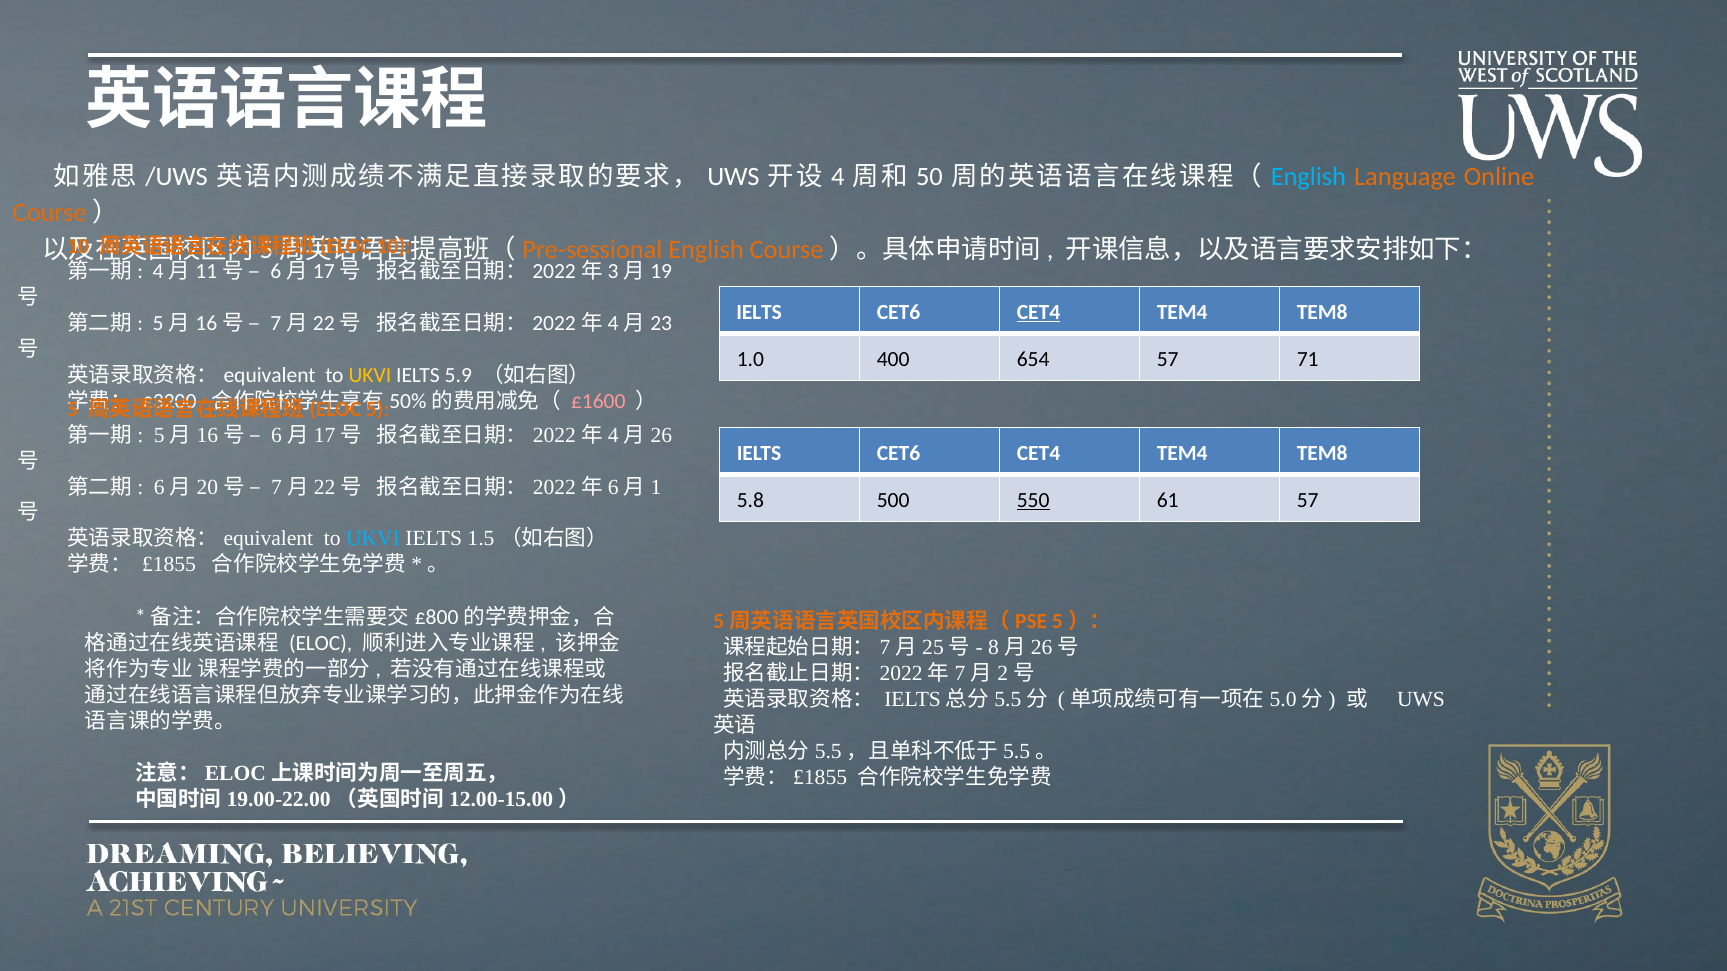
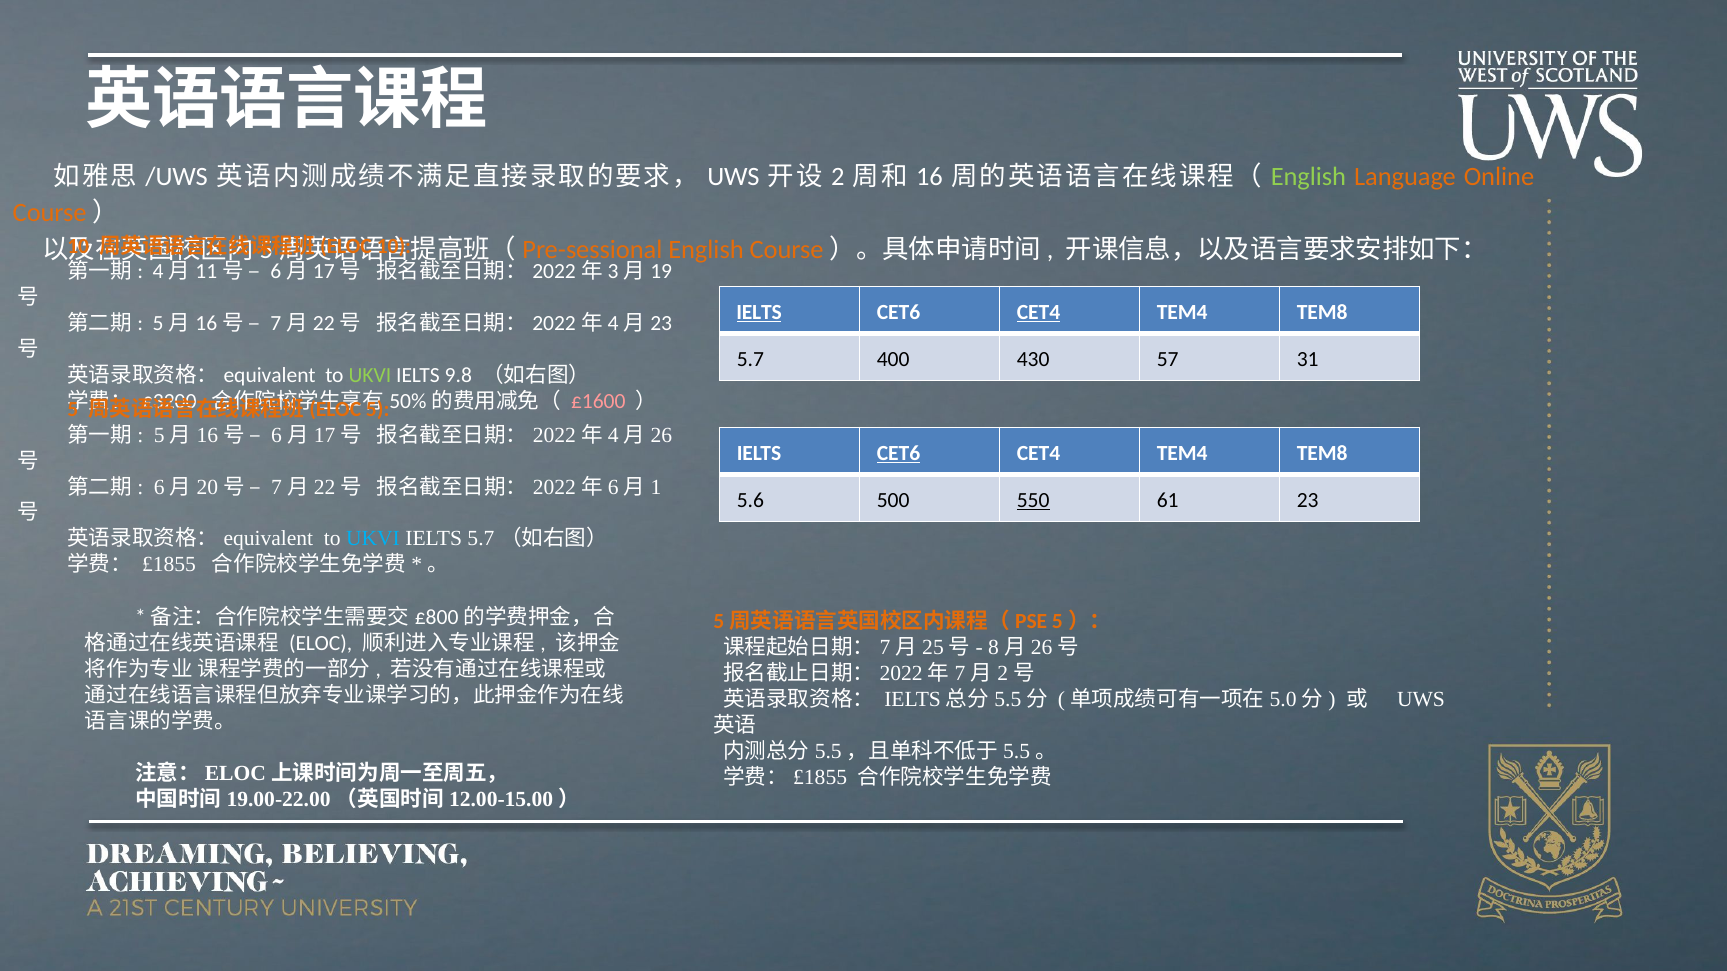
4: 4 -> 2
50: 50 -> 16
English at (1308, 177) colour: light blue -> light green
IELTS at (759, 313) underline: none -> present
1.0 at (750, 360): 1.0 -> 5.7
654: 654 -> 430
71: 71 -> 31
UKVI at (370, 376) colour: yellow -> light green
5.9: 5.9 -> 9.8
CET6 at (899, 454) underline: none -> present
5.8: 5.8 -> 5.6
61 57: 57 -> 23
IELTS 1.5: 1.5 -> 5.7
